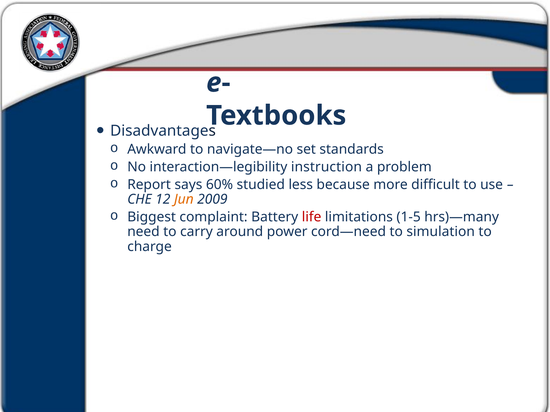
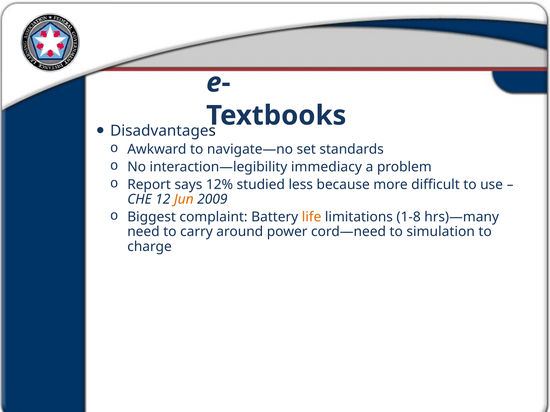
instruction: instruction -> immediacy
60%: 60% -> 12%
life colour: red -> orange
1-5: 1-5 -> 1-8
